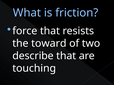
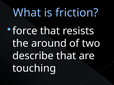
toward: toward -> around
